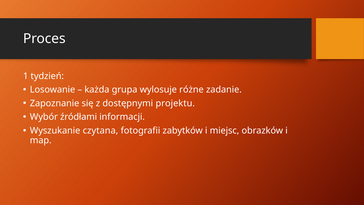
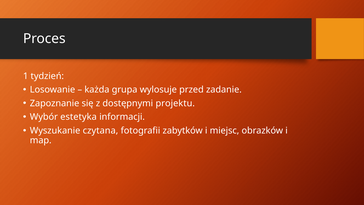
różne: różne -> przed
źródłami: źródłami -> estetyka
